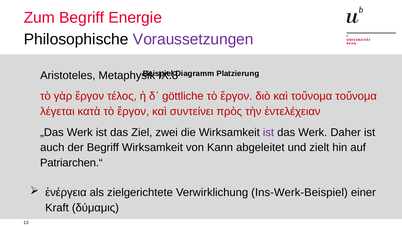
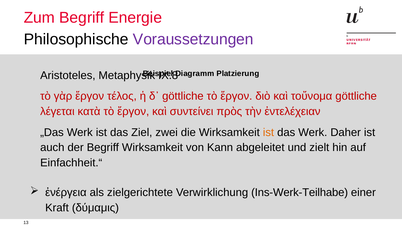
τοὔνομα τοὔνομα: τοὔνομα -> göttliche
ist at (268, 132) colour: purple -> orange
Patriarchen.“: Patriarchen.“ -> Einfachheit.“
Ins-Werk-Beispiel: Ins-Werk-Beispiel -> Ins-Werk-Teilhabe
